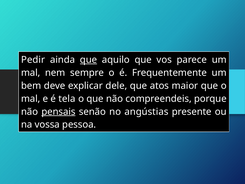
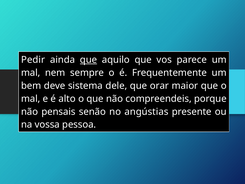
explicar: explicar -> sistema
atos: atos -> orar
tela: tela -> alto
pensais underline: present -> none
